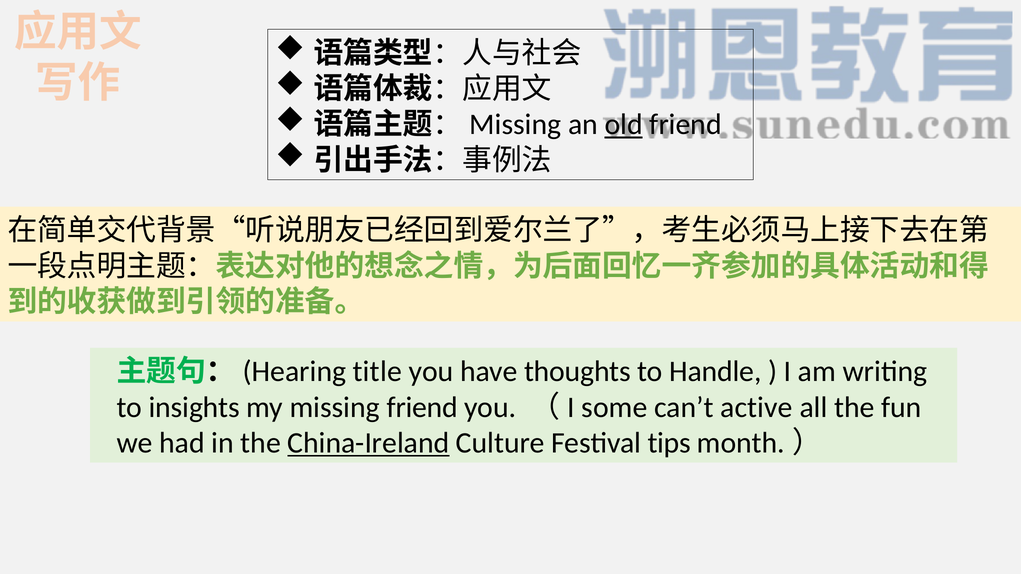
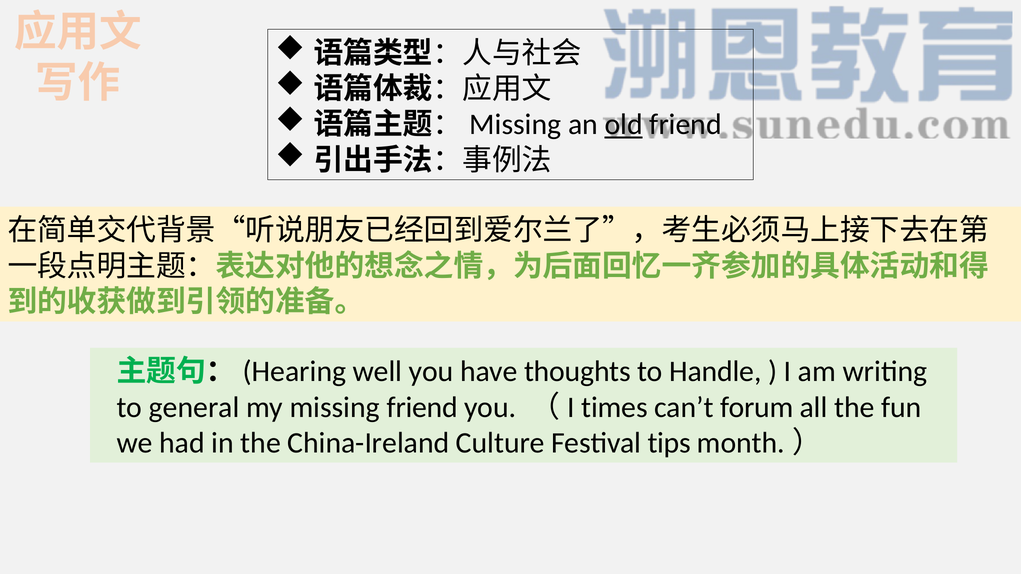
title: title -> well
insights: insights -> general
some: some -> times
active: active -> forum
China-Ireland underline: present -> none
